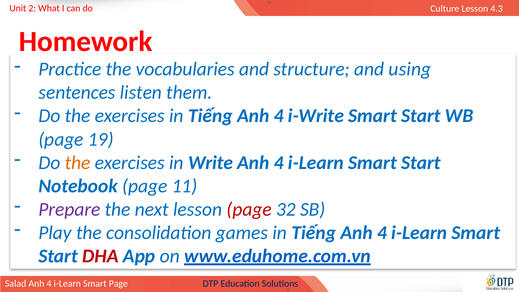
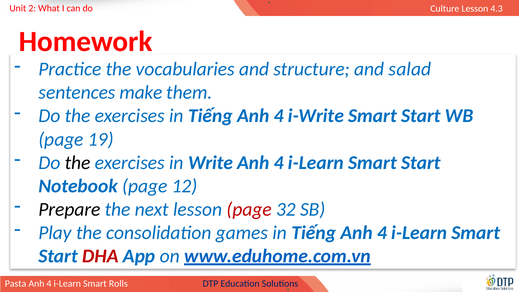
using: using -> salad
listen: listen -> make
the at (78, 163) colour: orange -> black
11: 11 -> 12
Prepare colour: purple -> black
Salad: Salad -> Pasta
Smart Page: Page -> Rolls
